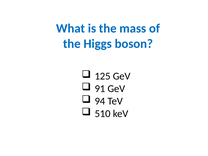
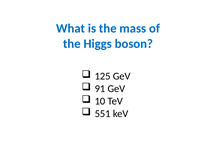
94: 94 -> 10
510: 510 -> 551
